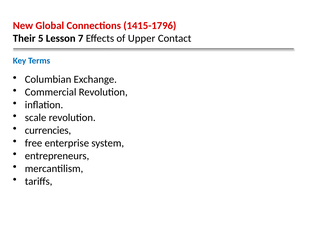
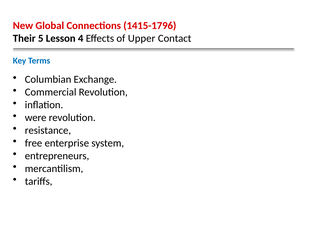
7: 7 -> 4
scale: scale -> were
currencies: currencies -> resistance
